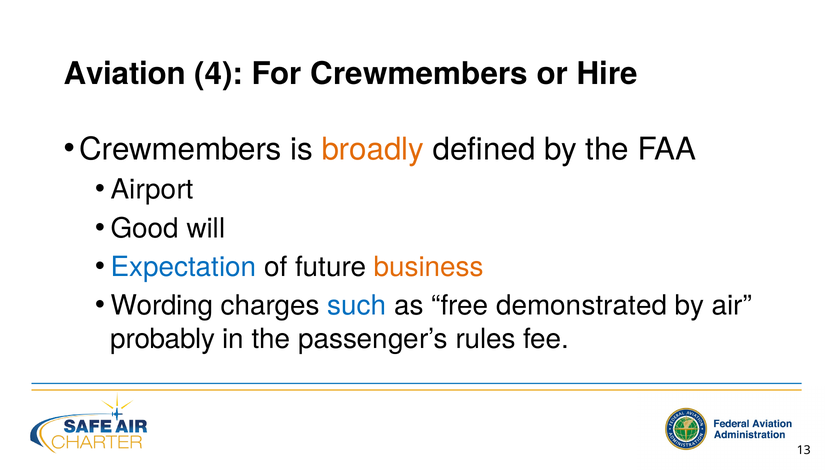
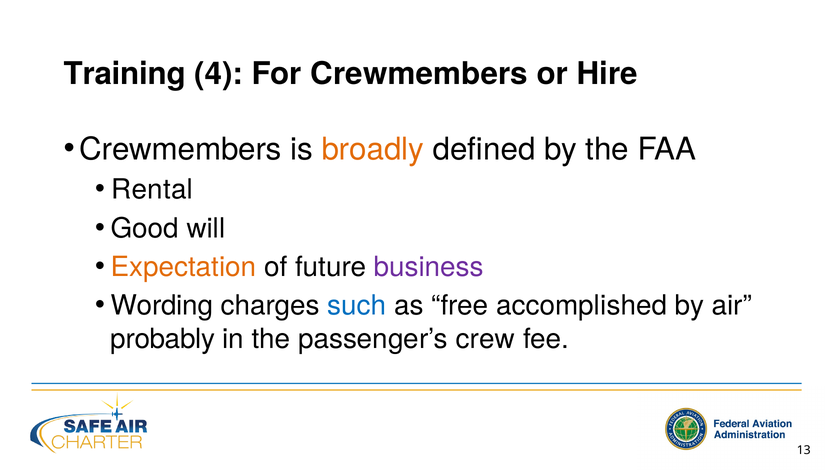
Aviation: Aviation -> Training
Airport: Airport -> Rental
Expectation colour: blue -> orange
business colour: orange -> purple
demonstrated: demonstrated -> accomplished
rules: rules -> crew
